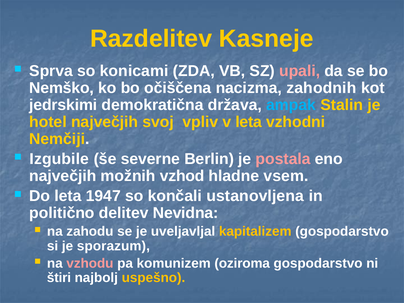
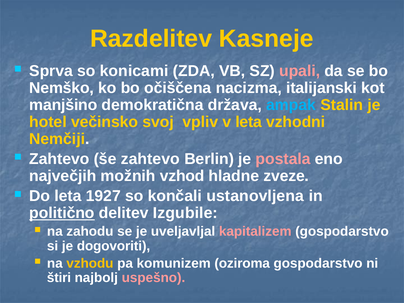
zahodnih: zahodnih -> italijanski
jedrskimi: jedrskimi -> manjšino
hotel največjih: največjih -> večinsko
Izgubile at (59, 159): Izgubile -> Zahtevo
še severne: severne -> zahtevo
vsem: vsem -> zveze
1947: 1947 -> 1927
politično underline: none -> present
Nevidna: Nevidna -> Izgubile
kapitalizem colour: yellow -> pink
sporazum: sporazum -> dogovoriti
vzhodu colour: pink -> yellow
uspešno colour: yellow -> pink
